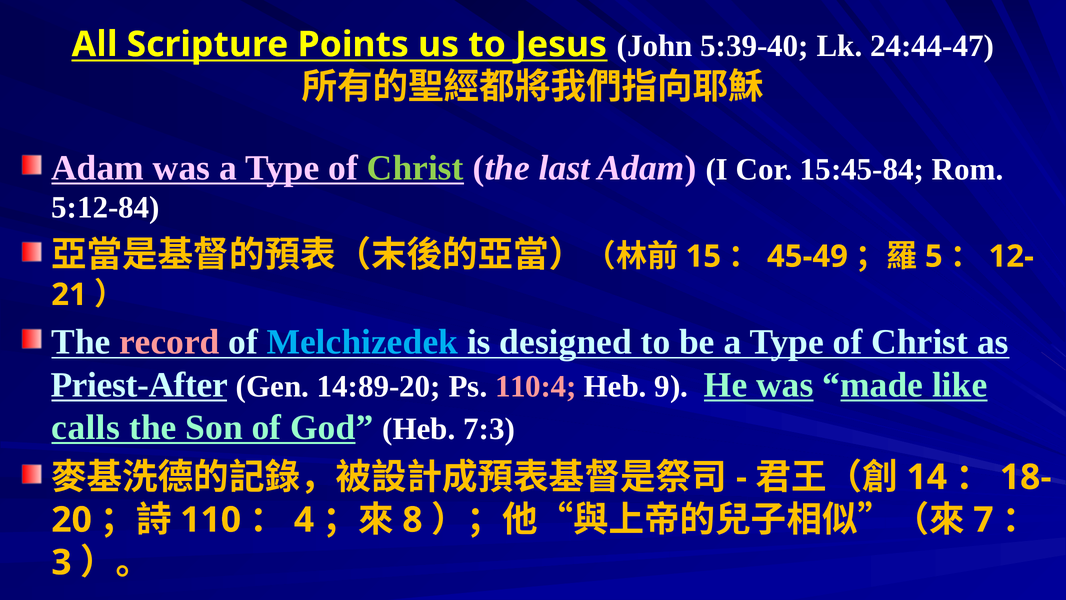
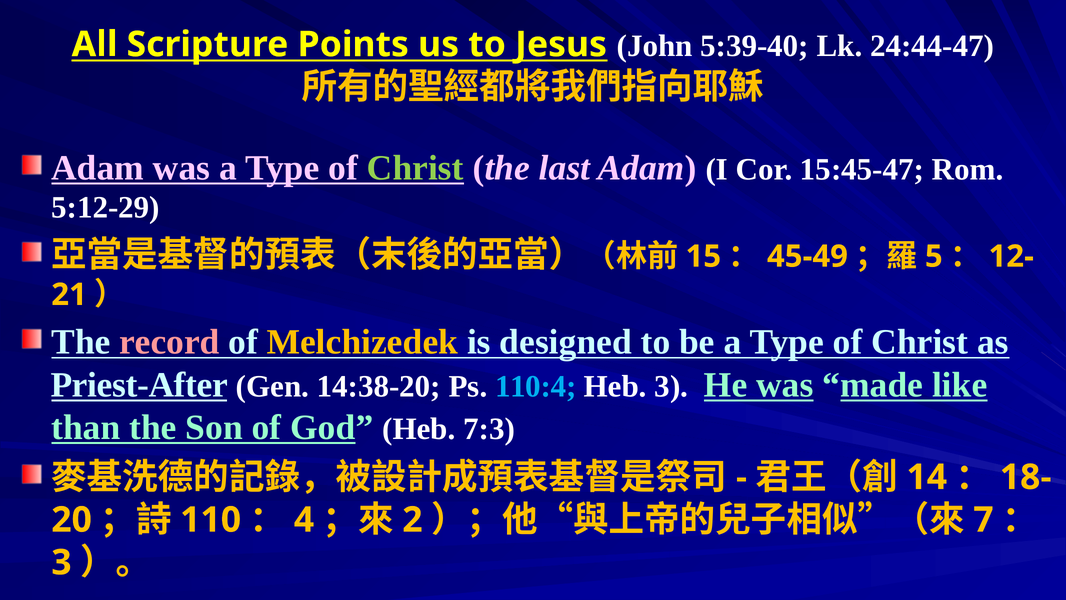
15:45-84: 15:45-84 -> 15:45-47
5:12-84: 5:12-84 -> 5:12-29
Melchizedek colour: light blue -> yellow
14:89-20: 14:89-20 -> 14:38-20
110:4 colour: pink -> light blue
Heb 9: 9 -> 3
calls: calls -> than
8: 8 -> 2
